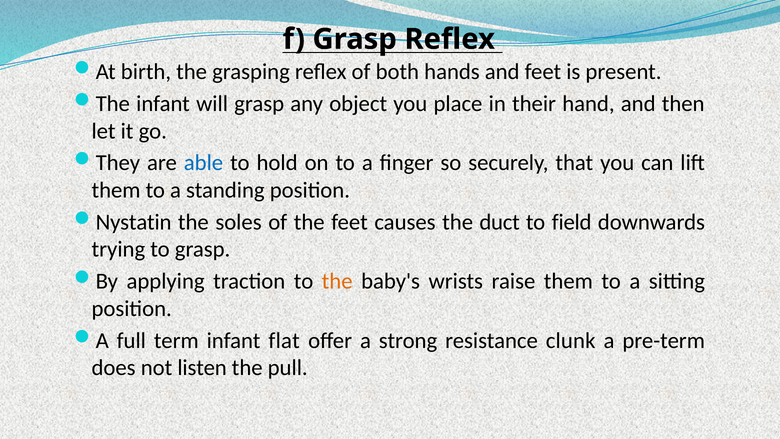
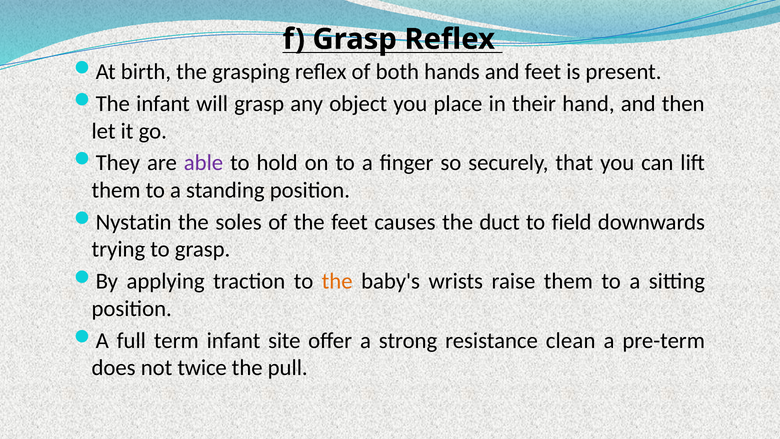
able colour: blue -> purple
flat: flat -> site
clunk: clunk -> clean
listen: listen -> twice
